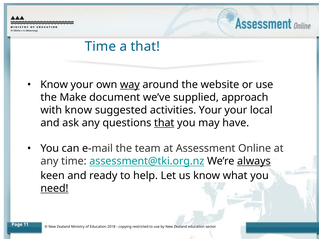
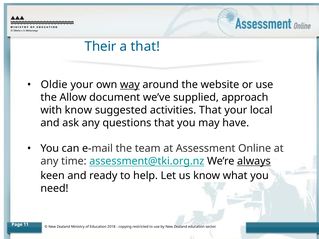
Time at (100, 47): Time -> Their
Know at (54, 85): Know -> Oldie
Make: Make -> Allow
activities Your: Your -> That
that at (164, 123) underline: present -> none
need underline: present -> none
